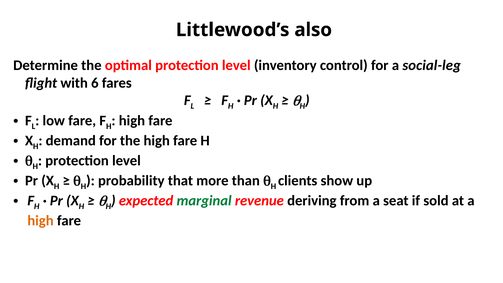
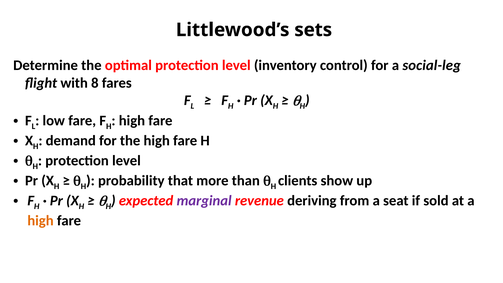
also: also -> sets
6: 6 -> 8
marginal colour: green -> purple
